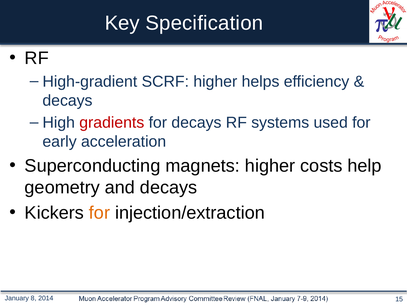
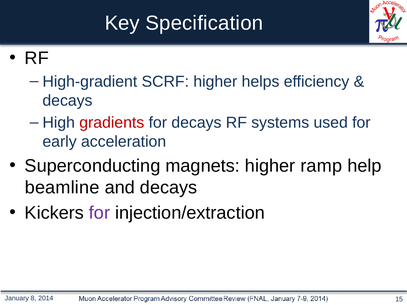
costs: costs -> ramp
geometry: geometry -> beamline
for at (100, 213) colour: orange -> purple
